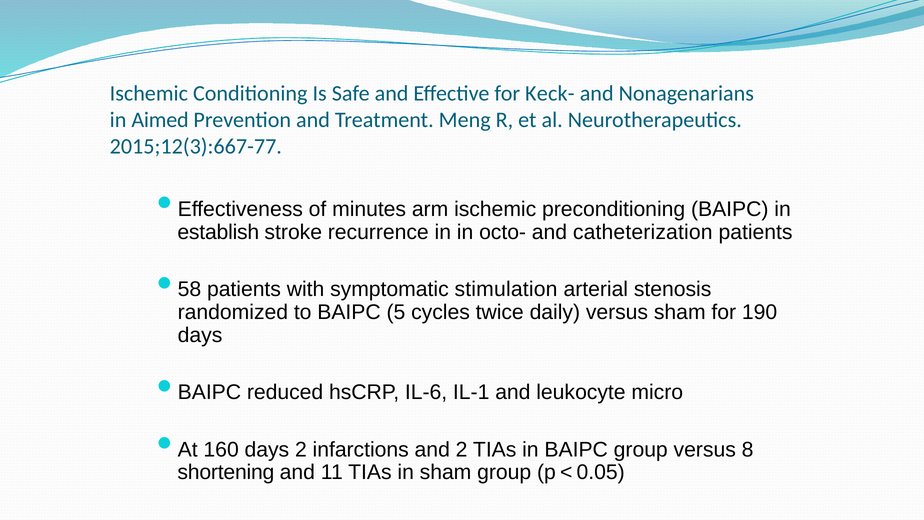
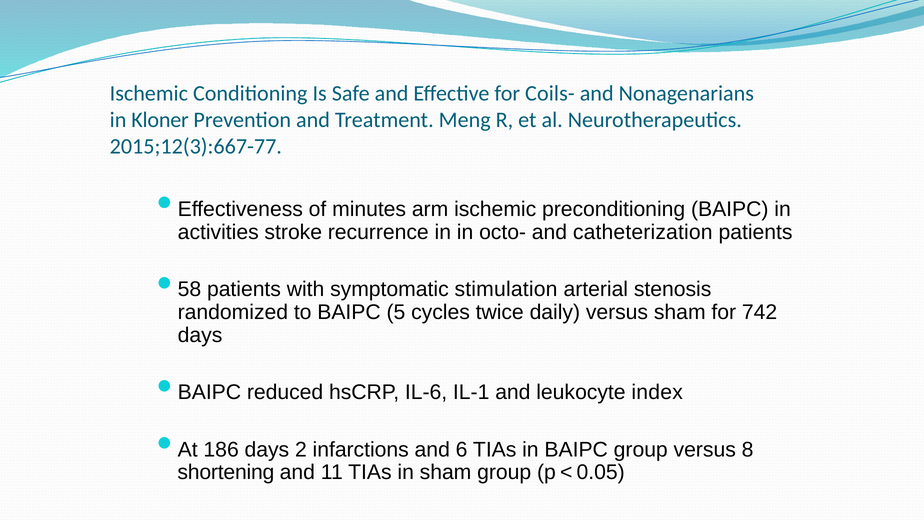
Keck-: Keck- -> Coils-
Aimed: Aimed -> Kloner
establish: establish -> activities
190: 190 -> 742
micro: micro -> index
160: 160 -> 186
and 2: 2 -> 6
